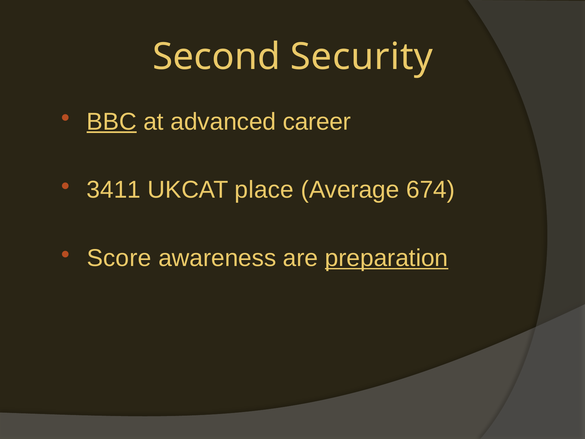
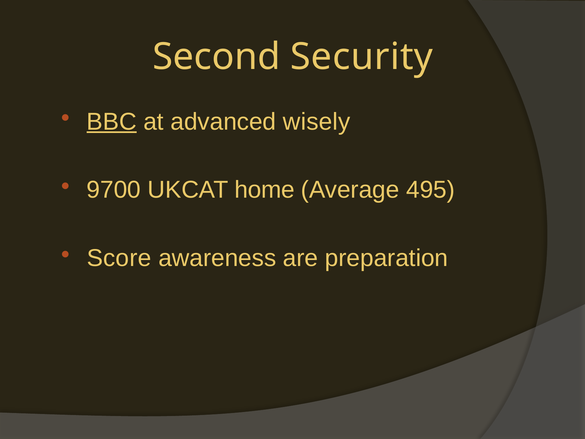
career: career -> wisely
3411: 3411 -> 9700
place: place -> home
674: 674 -> 495
preparation underline: present -> none
